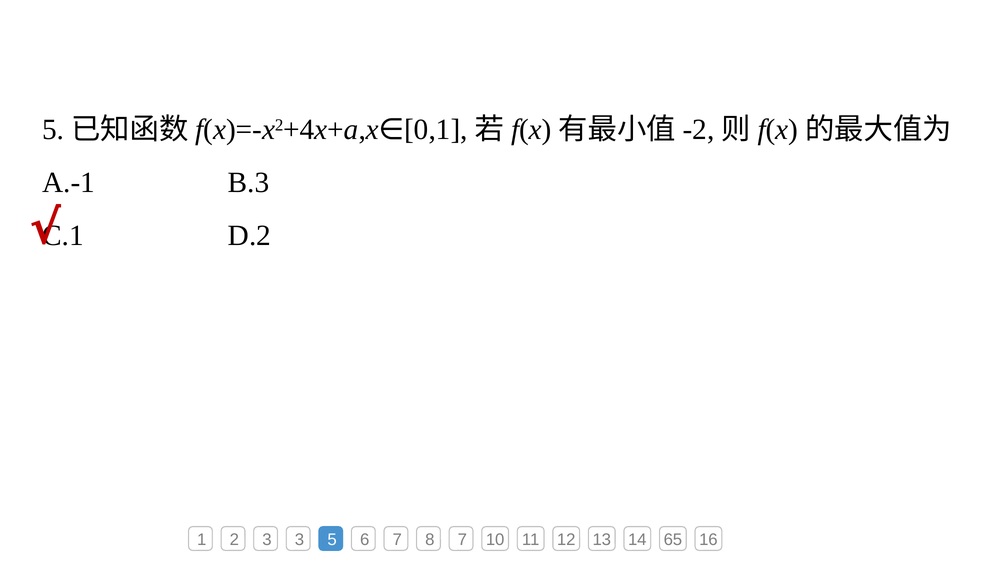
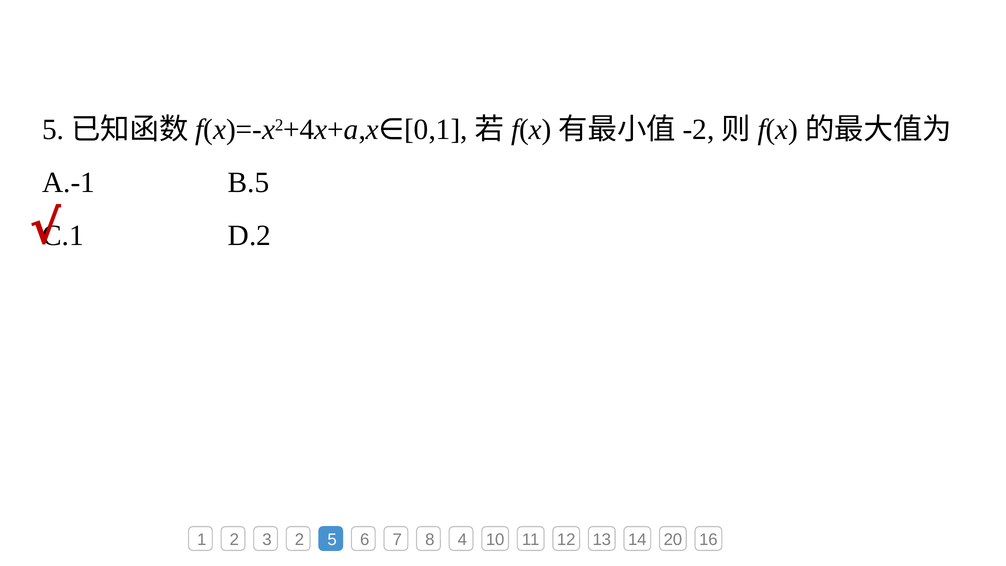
B.3: B.3 -> B.5
3 3: 3 -> 2
8 7: 7 -> 4
65: 65 -> 20
